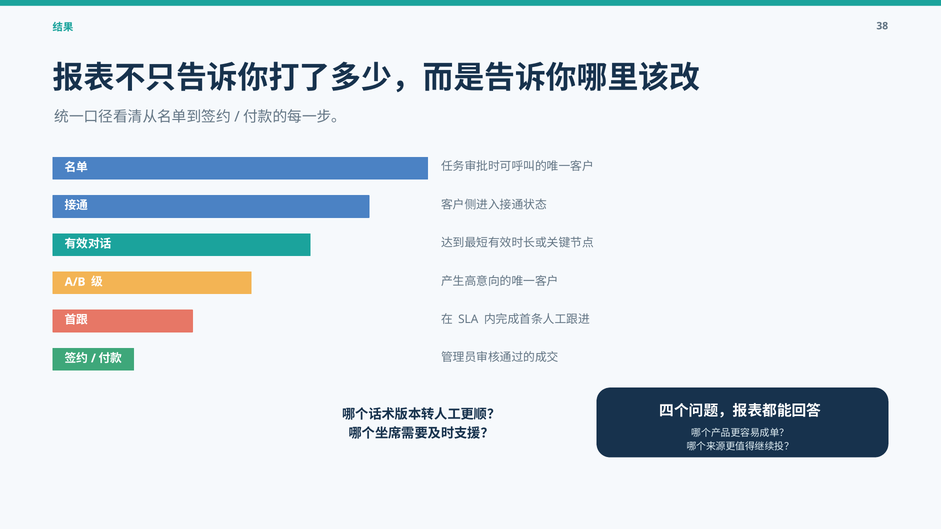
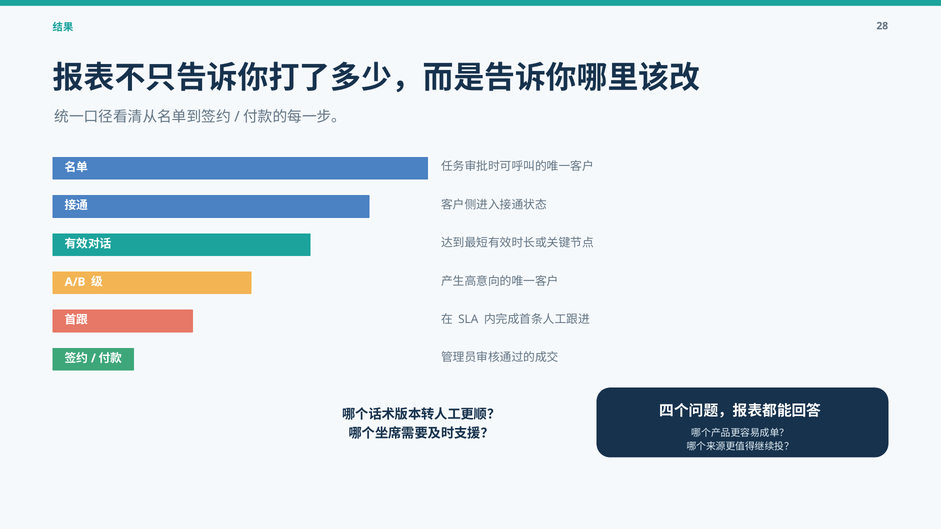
38: 38 -> 28
